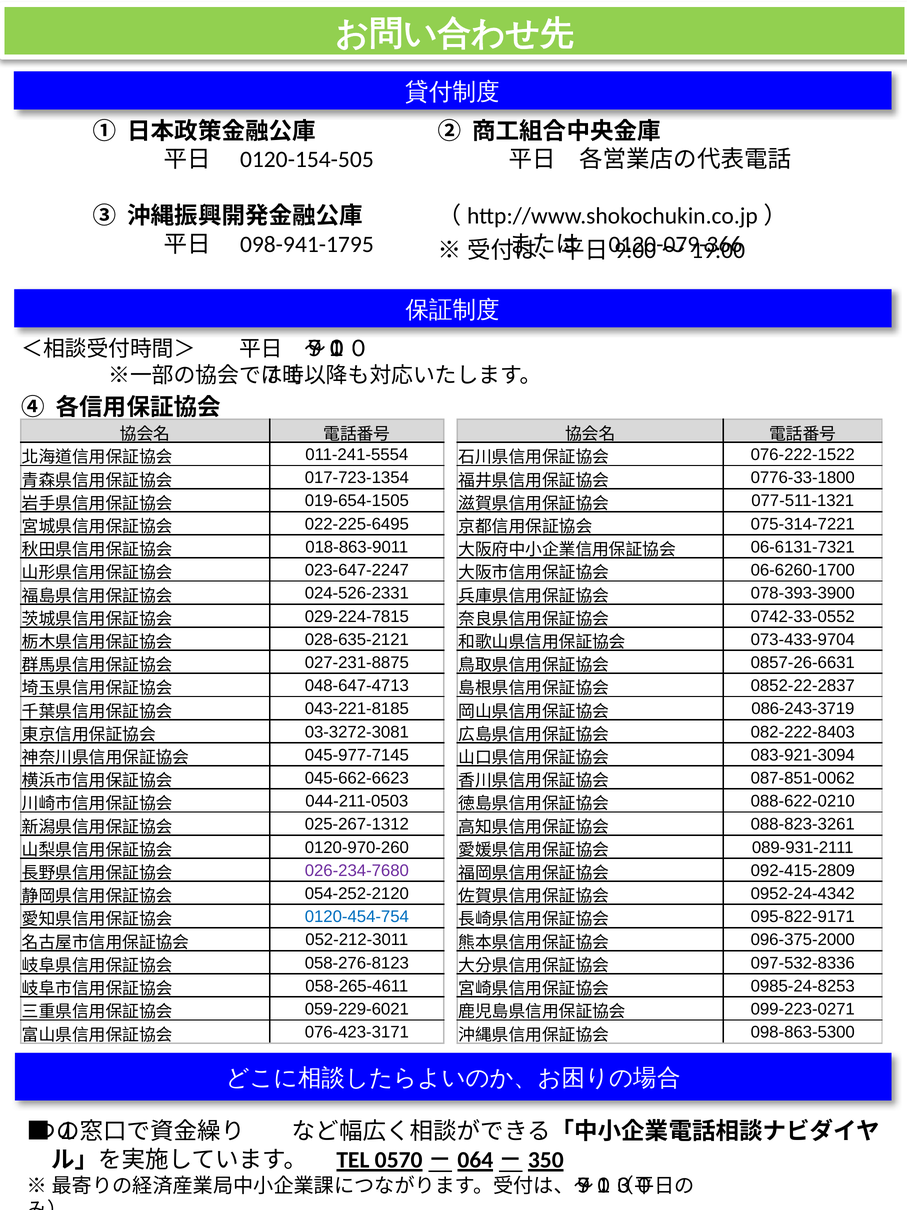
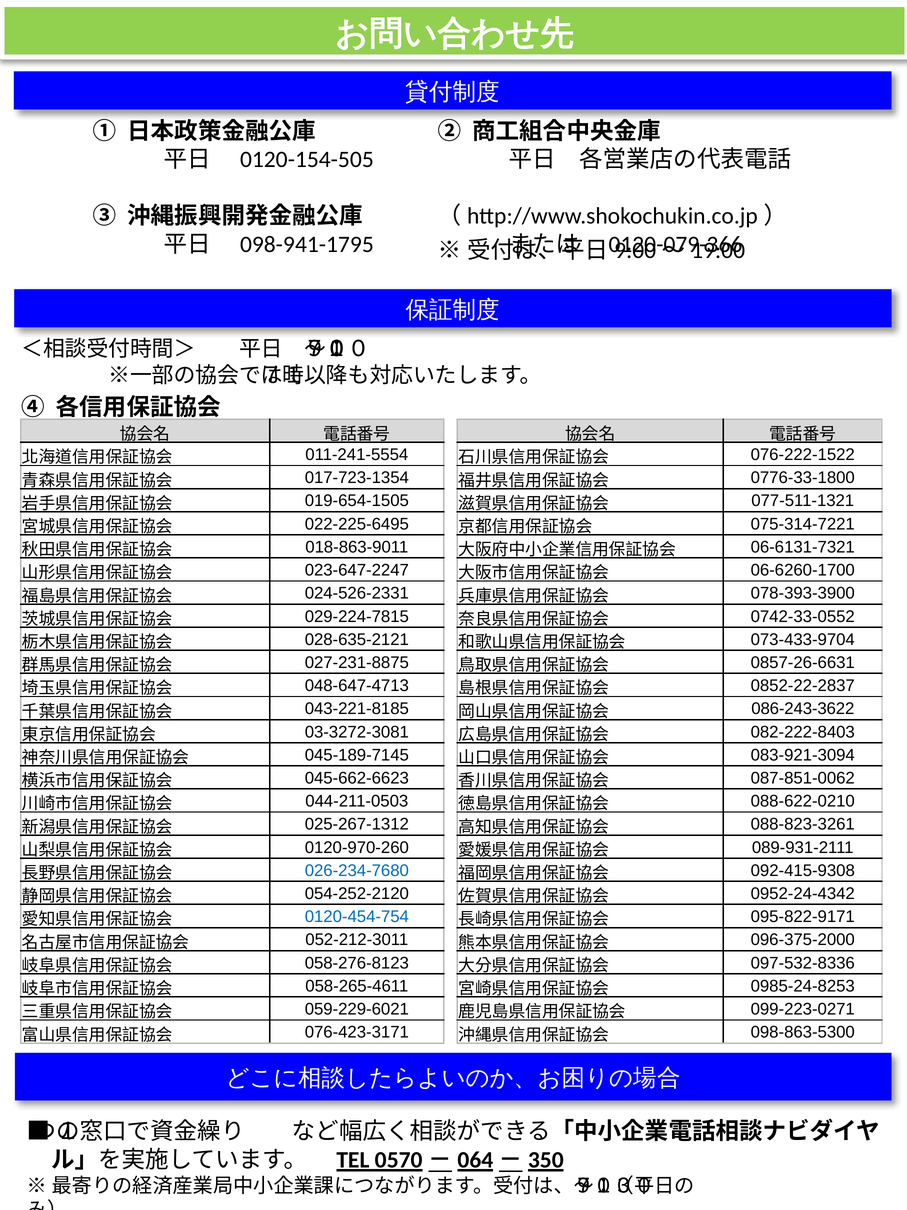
086-243-3719: 086-243-3719 -> 086-243-3622
045-977-7145: 045-977-7145 -> 045-189-7145
026-234-7680 colour: purple -> blue
092-415-2809: 092-415-2809 -> 092-415-9308
